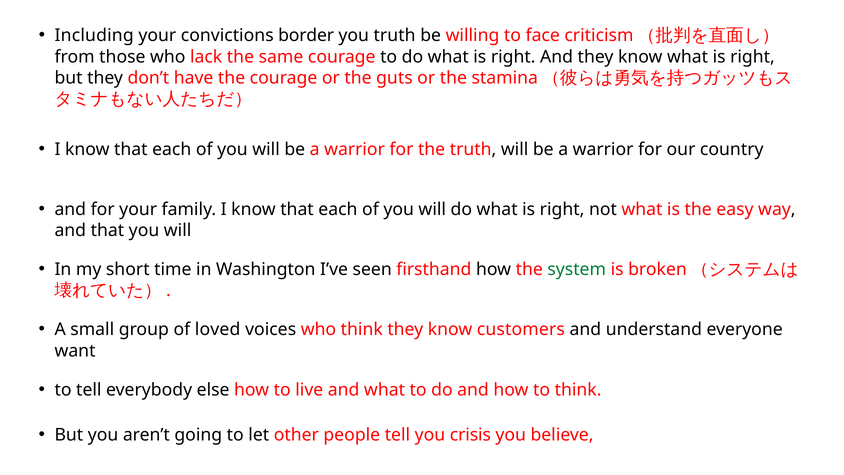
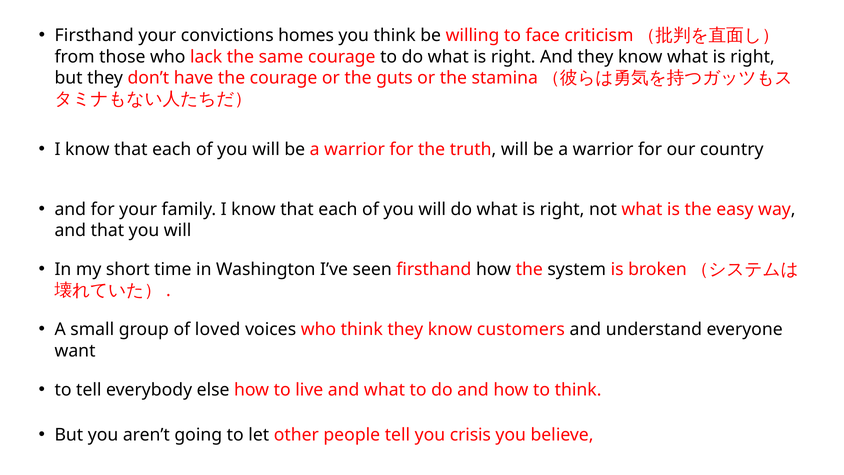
Including at (94, 36): Including -> Firsthand
border: border -> homes
you truth: truth -> think
system colour: green -> black
